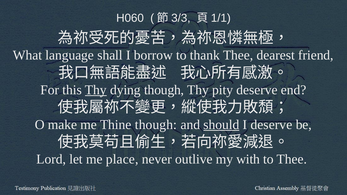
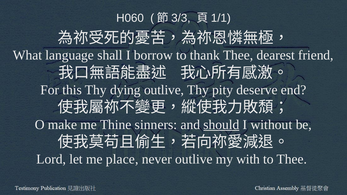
Thy at (96, 90) underline: present -> none
dying though: though -> outlive
Thine though: though -> sinners
I deserve: deserve -> without
